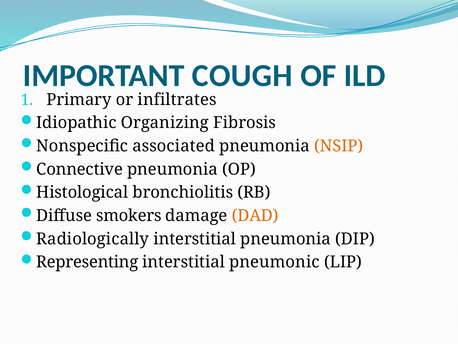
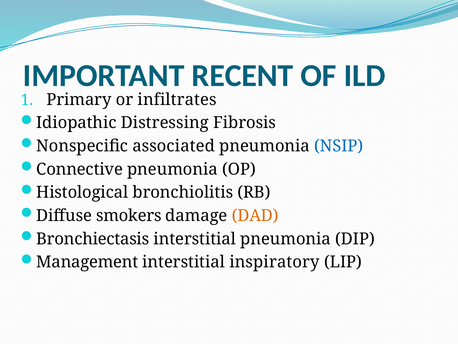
COUGH: COUGH -> RECENT
Organizing: Organizing -> Distressing
NSIP colour: orange -> blue
Radiologically: Radiologically -> Bronchiectasis
Representing: Representing -> Management
pneumonic: pneumonic -> inspiratory
